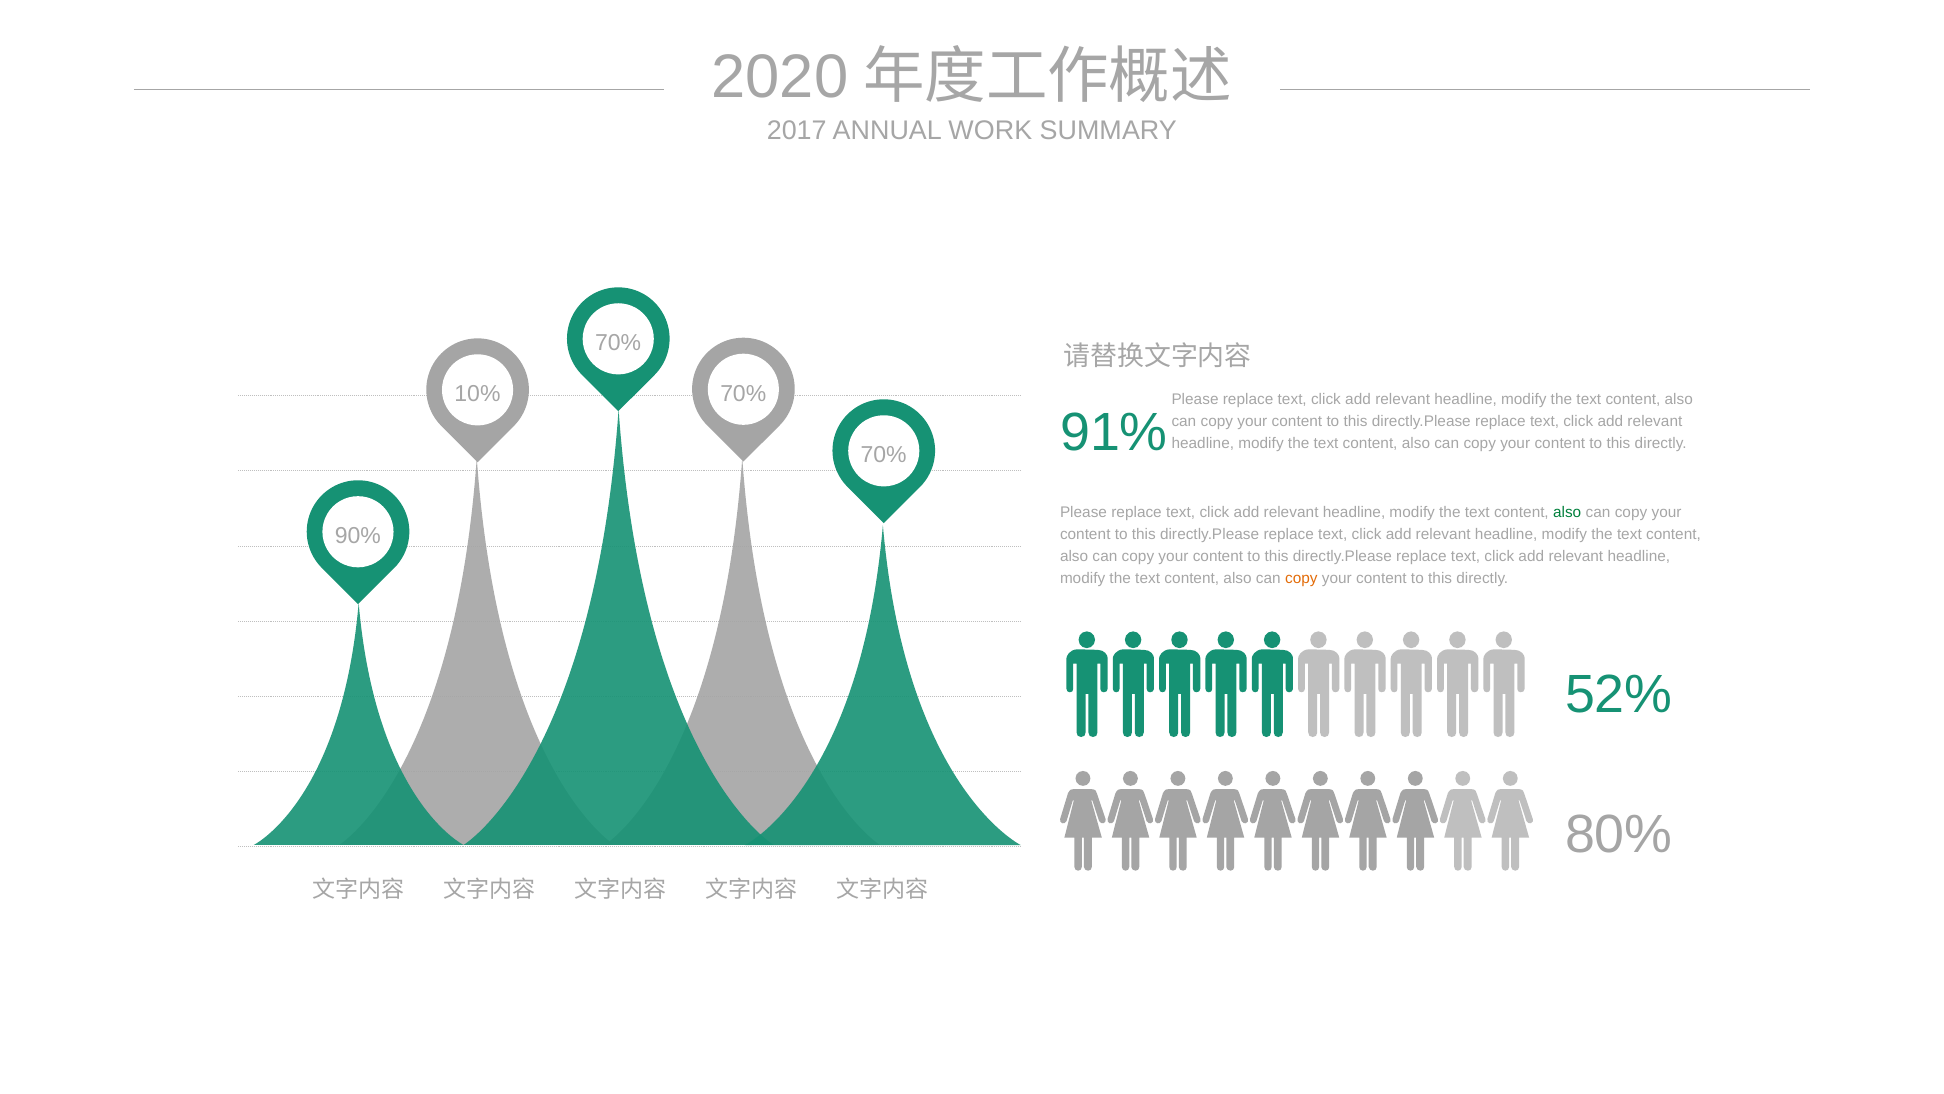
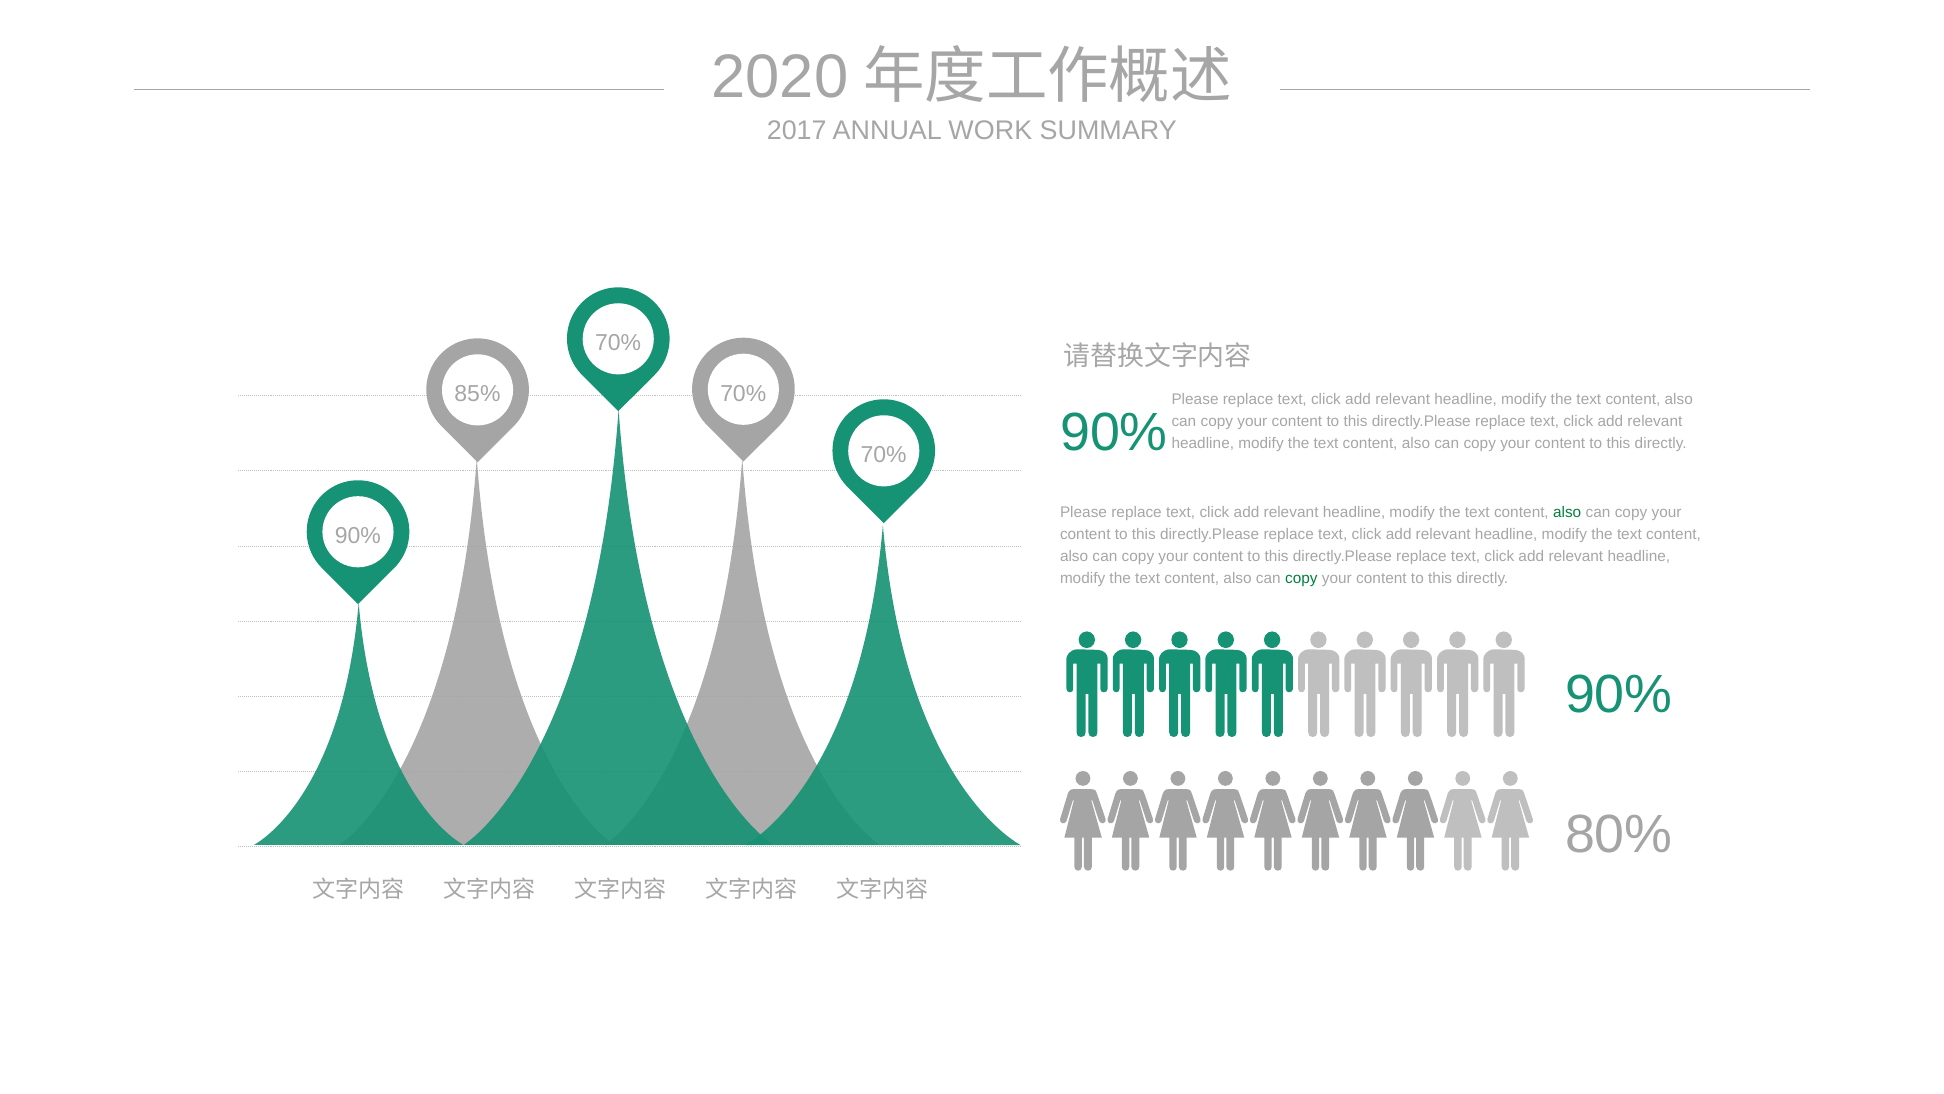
10%: 10% -> 85%
91% at (1114, 433): 91% -> 90%
copy at (1301, 578) colour: orange -> green
52% at (1619, 694): 52% -> 90%
